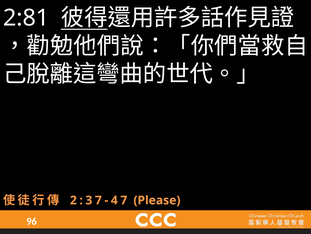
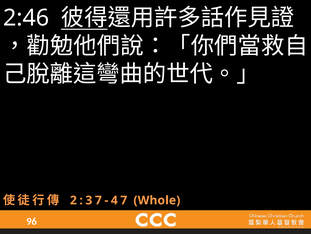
2:81: 2:81 -> 2:46
Please: Please -> Whole
